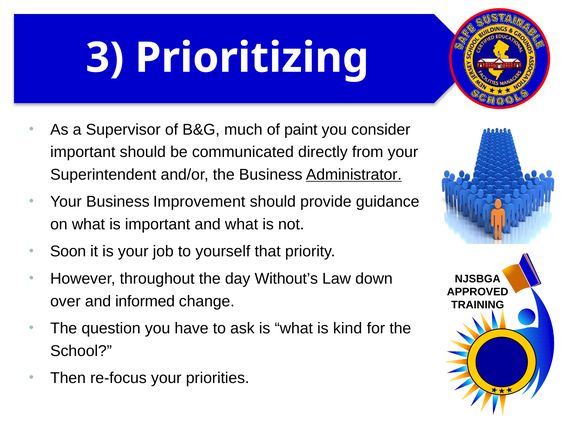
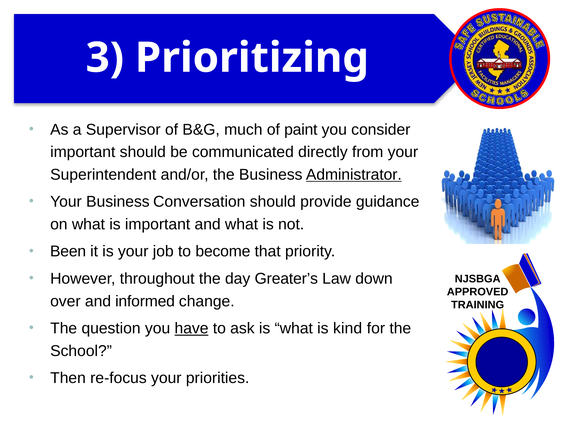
Improvement: Improvement -> Conversation
Soon: Soon -> Been
yourself: yourself -> become
Without’s: Without’s -> Greater’s
have underline: none -> present
